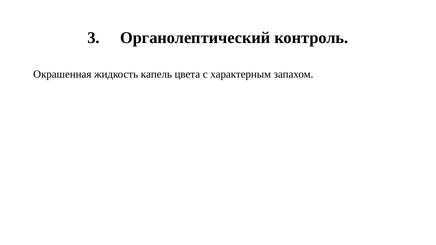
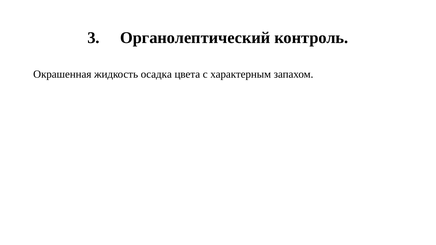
капель: капель -> осадка
